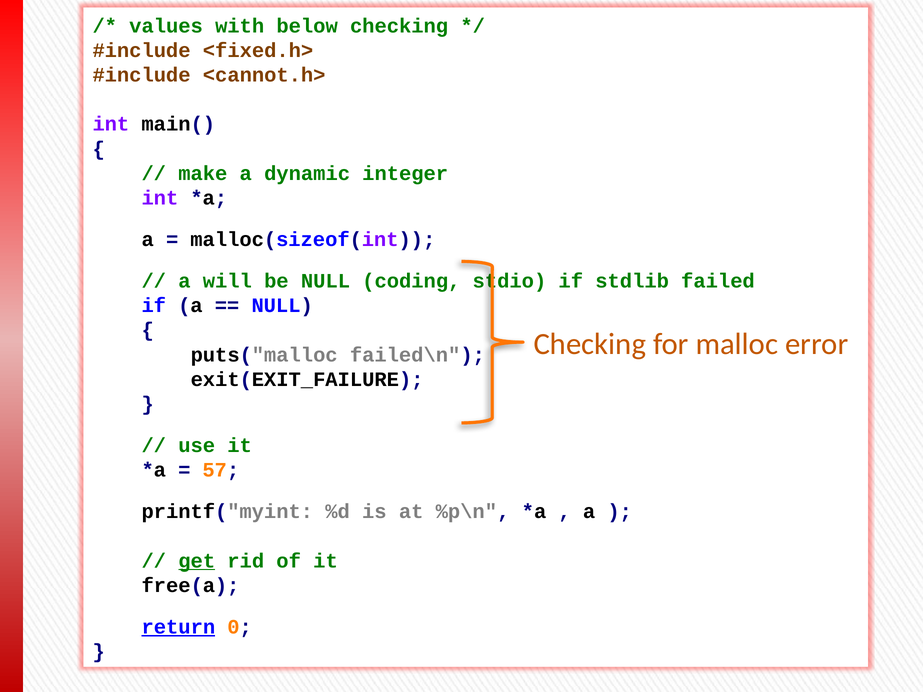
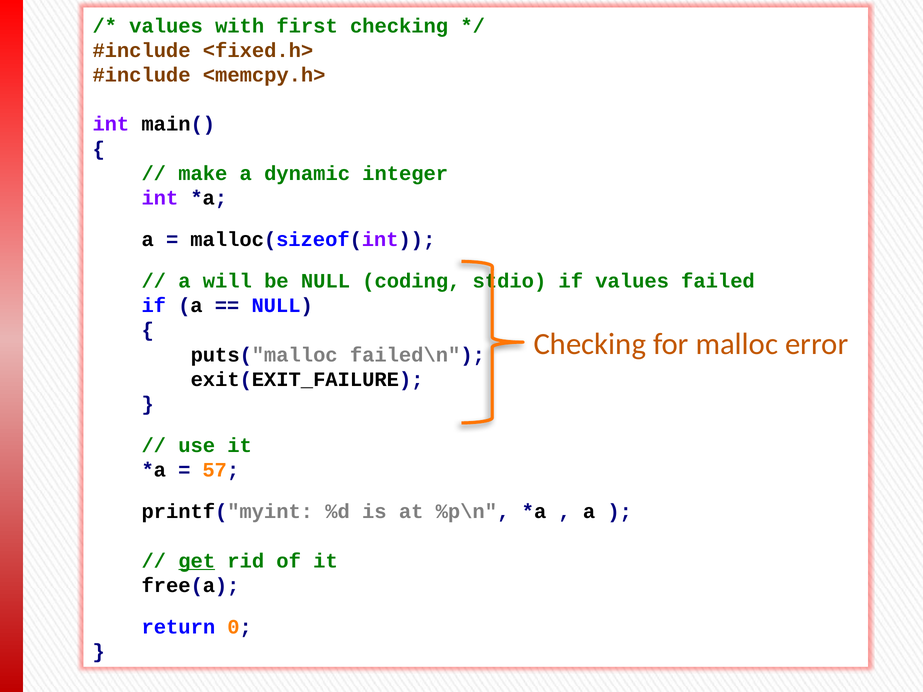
below: below -> first
<cannot.h>: <cannot.h> -> <memcpy.h>
if stdlib: stdlib -> values
return underline: present -> none
